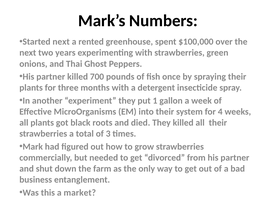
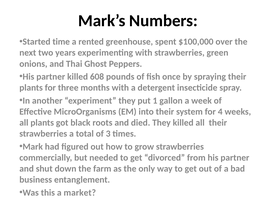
Started next: next -> time
700: 700 -> 608
